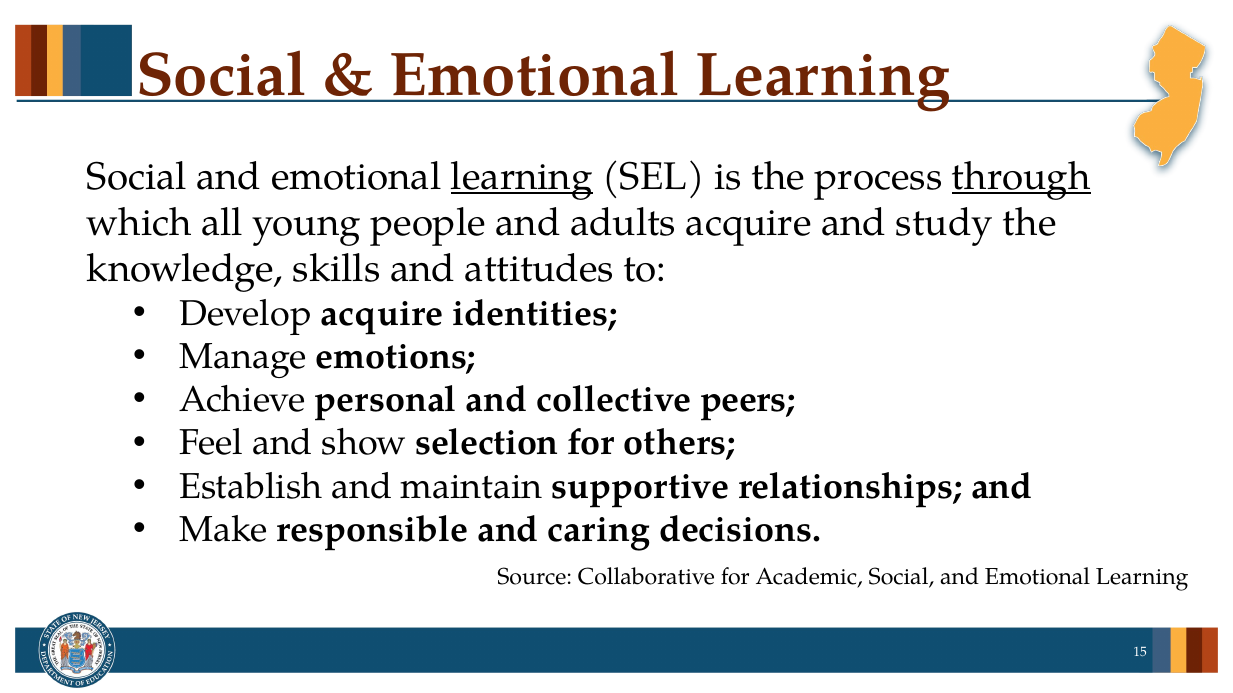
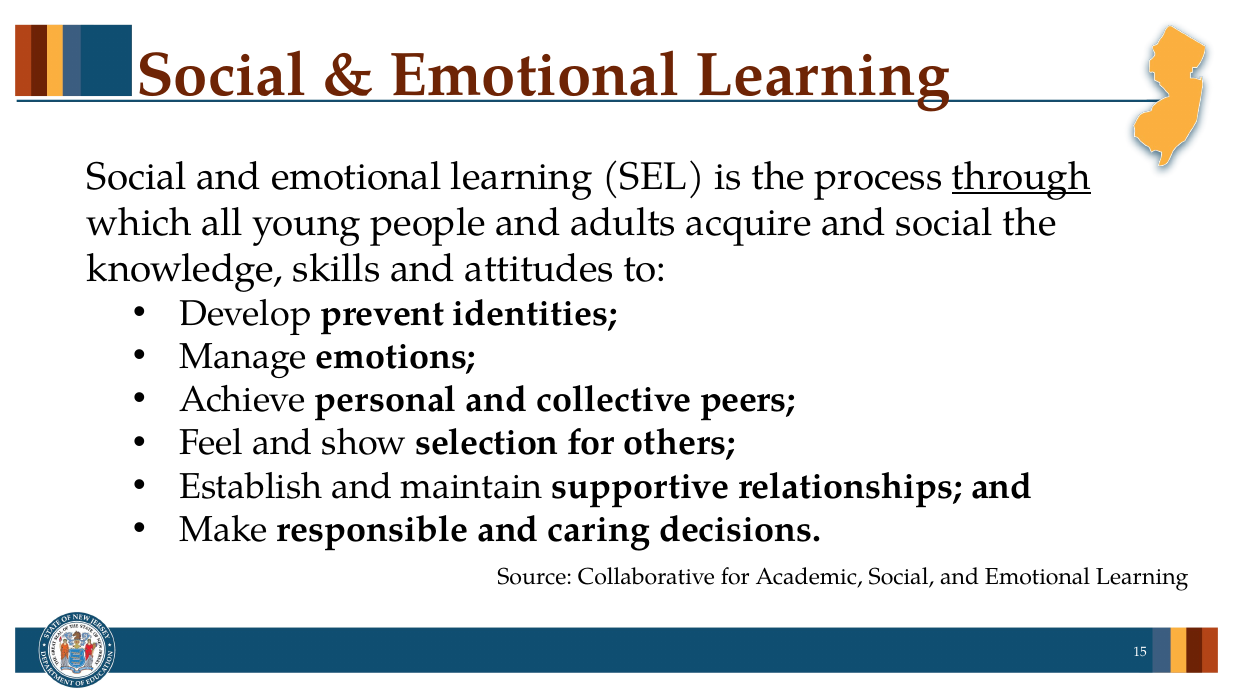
learning at (522, 177) underline: present -> none
and study: study -> social
Develop acquire: acquire -> prevent
